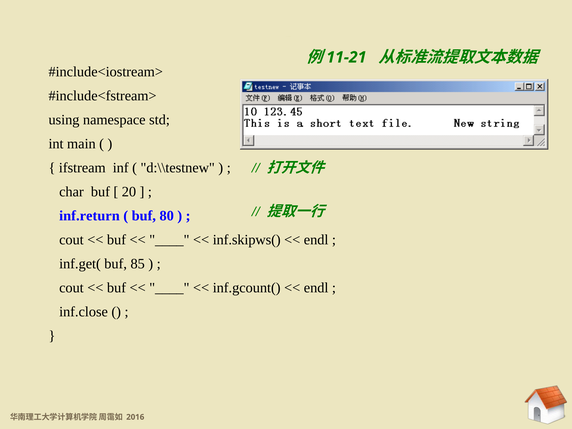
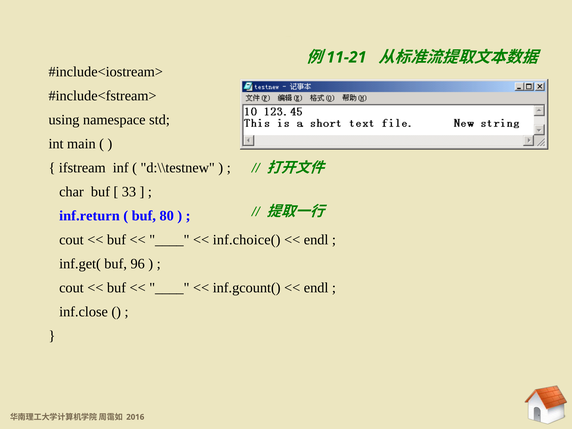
20: 20 -> 33
inf.skipws(: inf.skipws( -> inf.choice(
85: 85 -> 96
